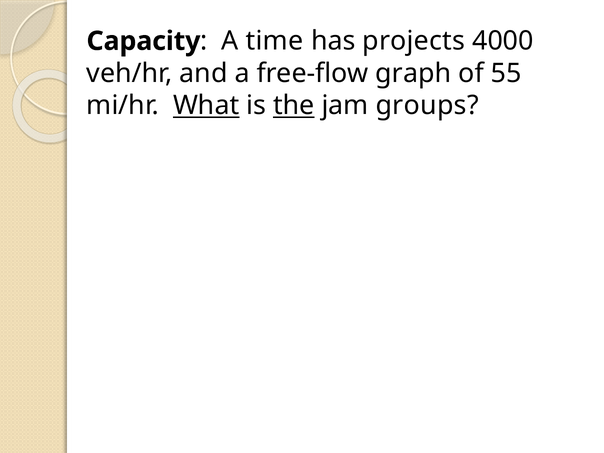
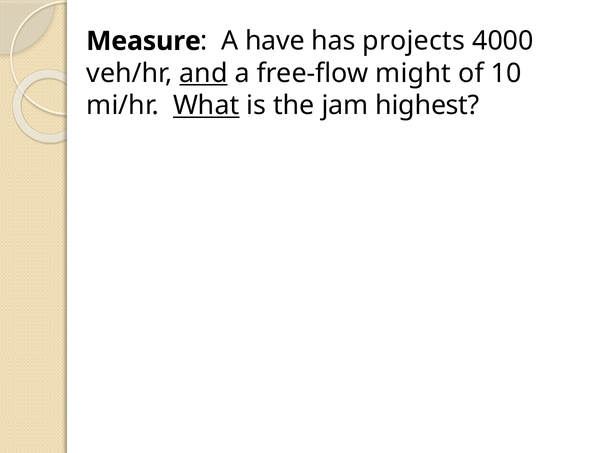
Capacity: Capacity -> Measure
time: time -> have
and underline: none -> present
graph: graph -> might
55: 55 -> 10
the underline: present -> none
groups: groups -> highest
